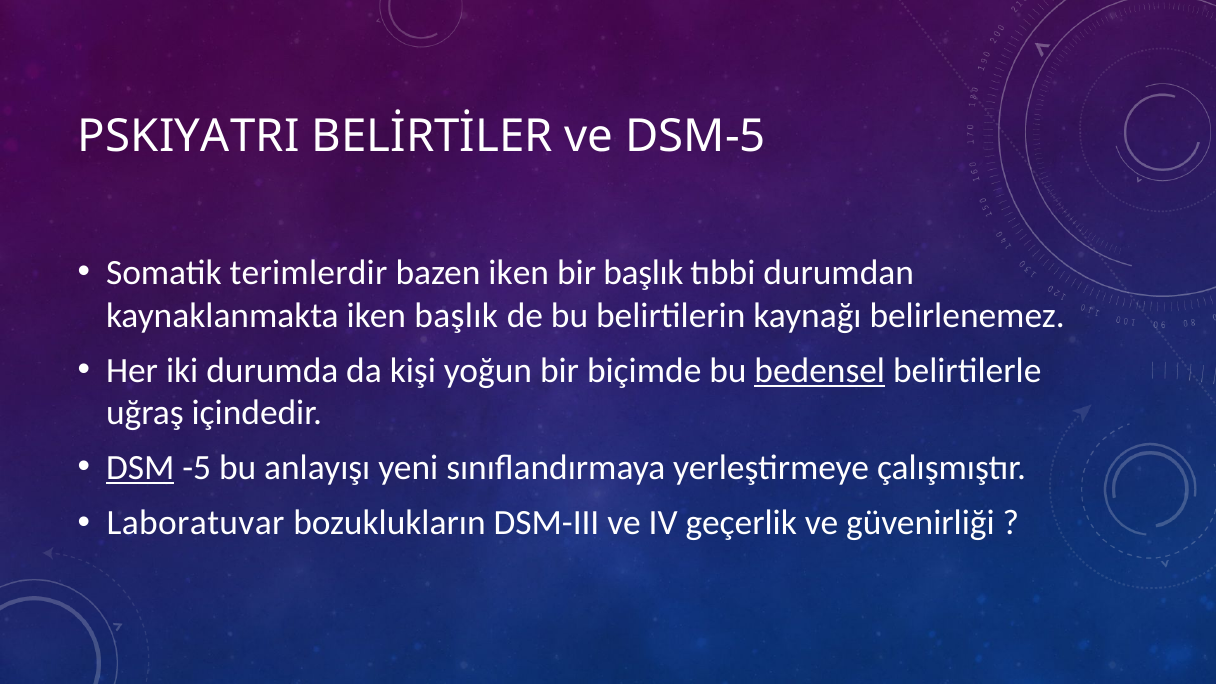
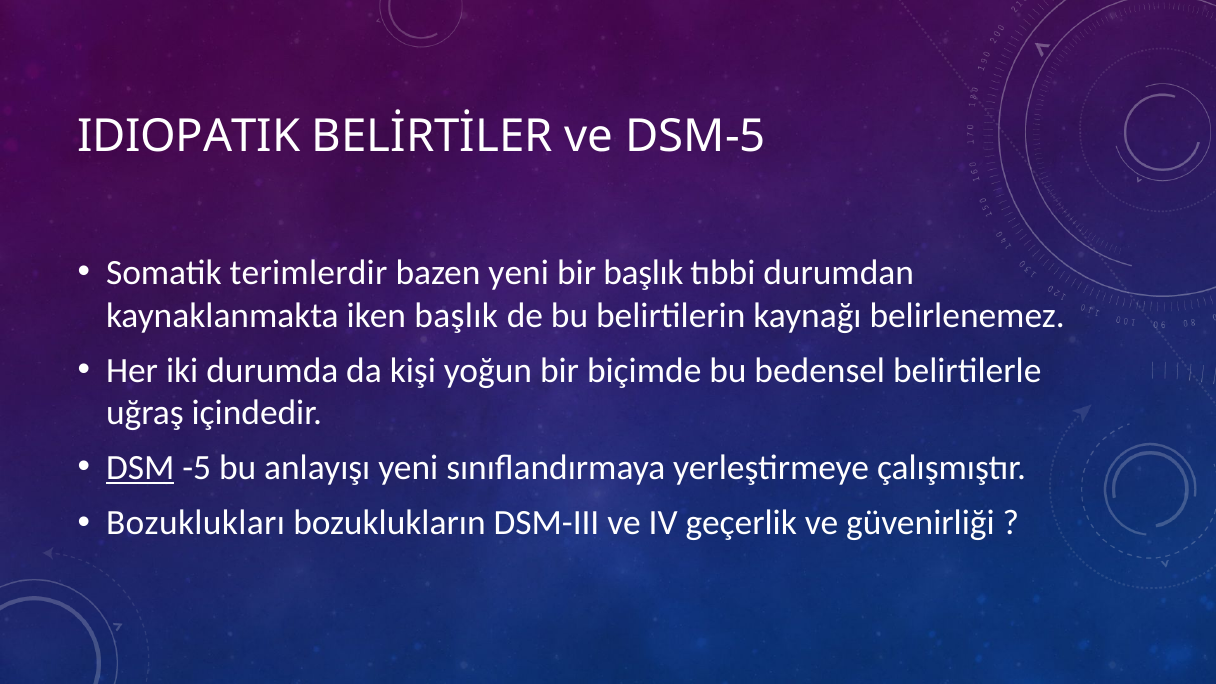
PSKIYATRI: PSKIYATRI -> IDIOPATIK
bazen iken: iken -> yeni
bedensel underline: present -> none
Laboratuvar: Laboratuvar -> Bozuklukları
